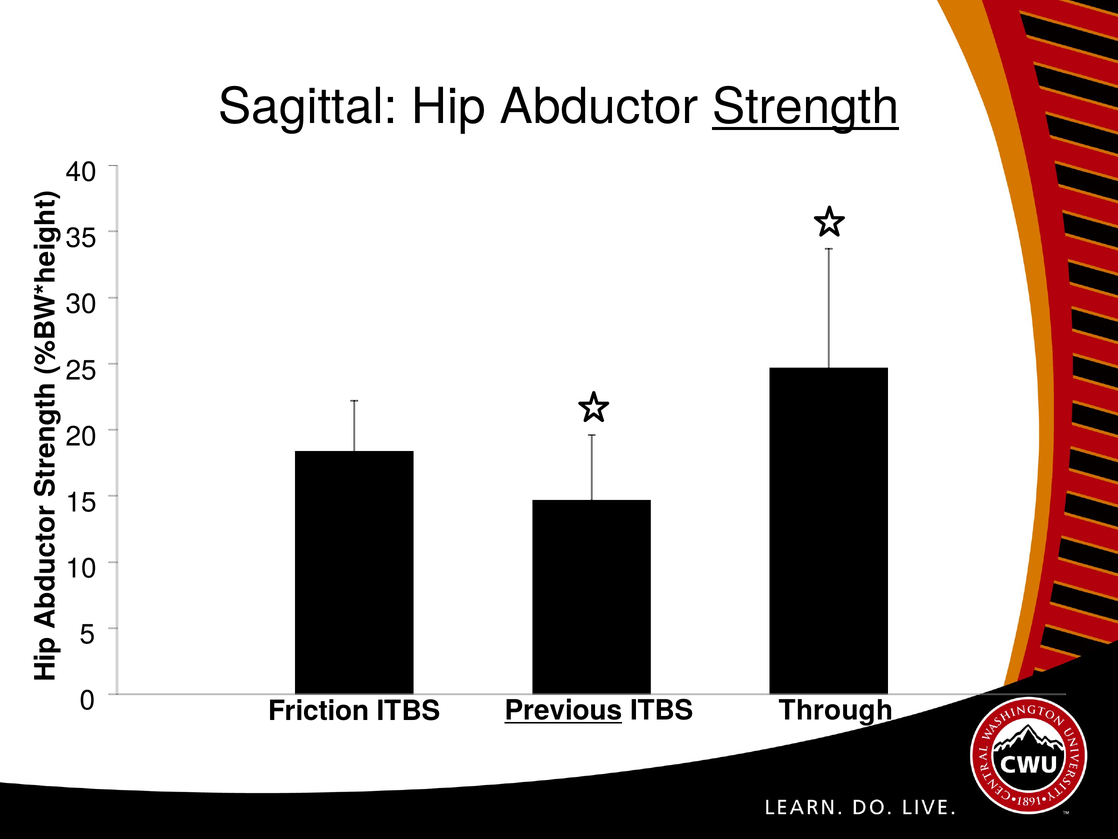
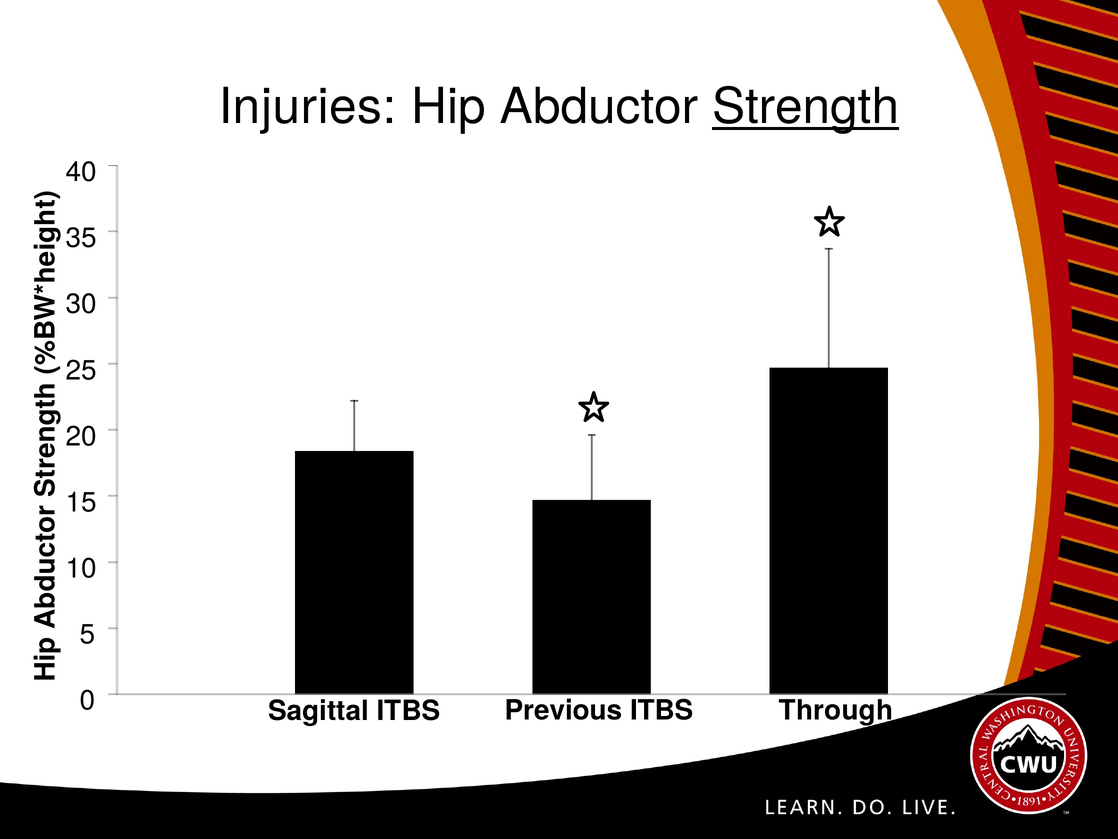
Sagittal: Sagittal -> Injuries
Friction: Friction -> Sagittal
Previous underline: present -> none
